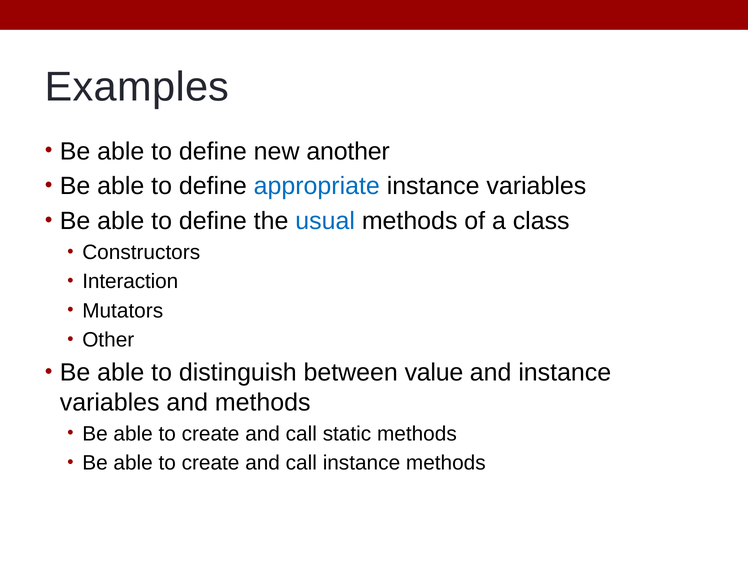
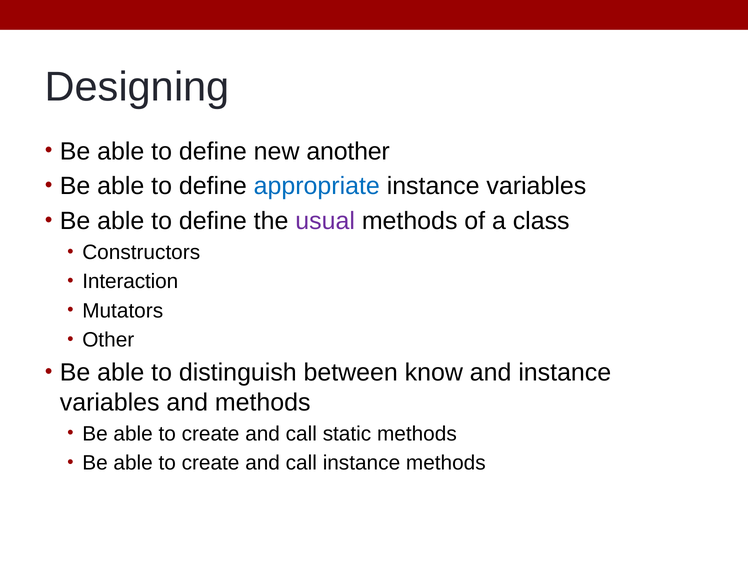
Examples: Examples -> Designing
usual colour: blue -> purple
value: value -> know
